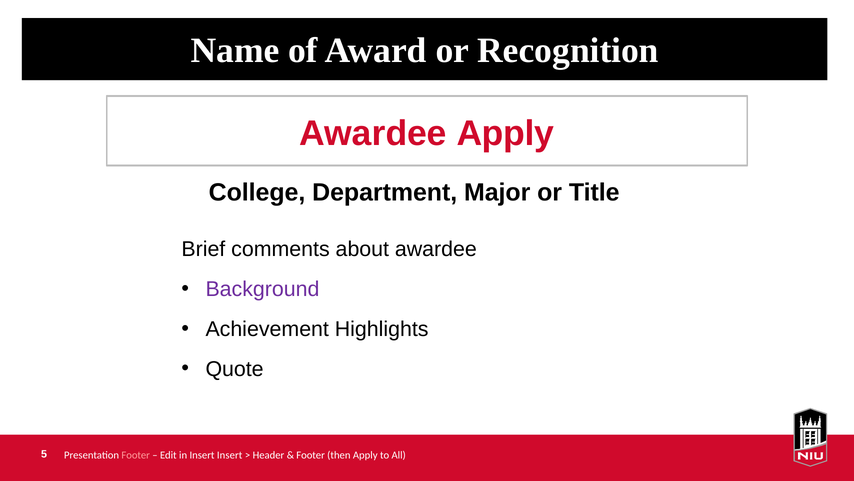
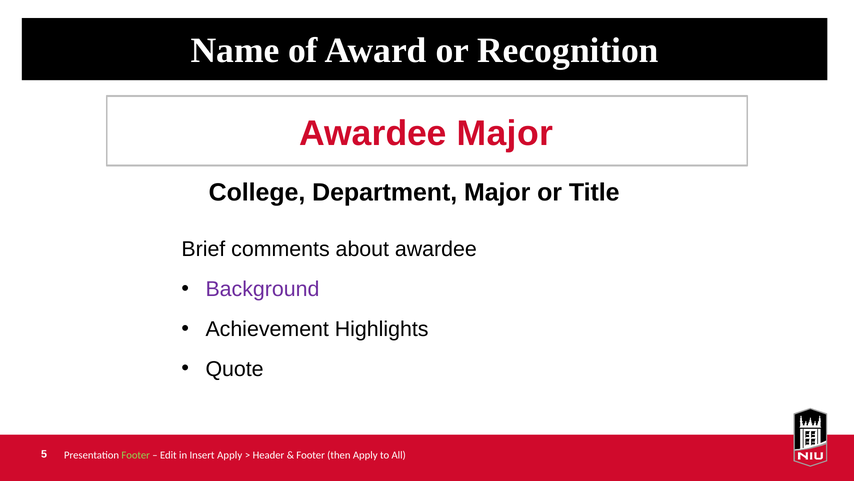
Awardee Apply: Apply -> Major
Footer at (136, 454) colour: pink -> light green
Insert Insert: Insert -> Apply
